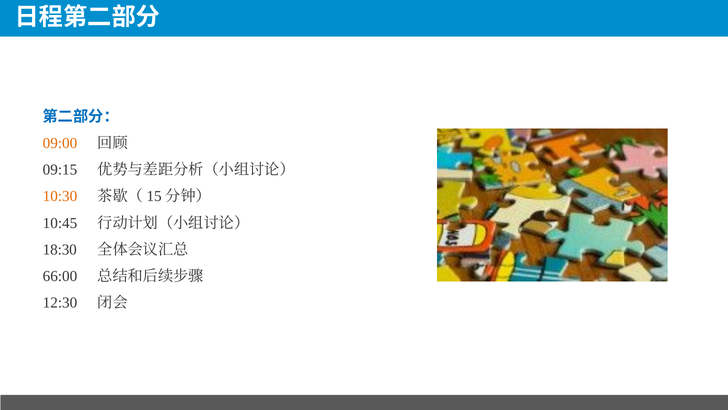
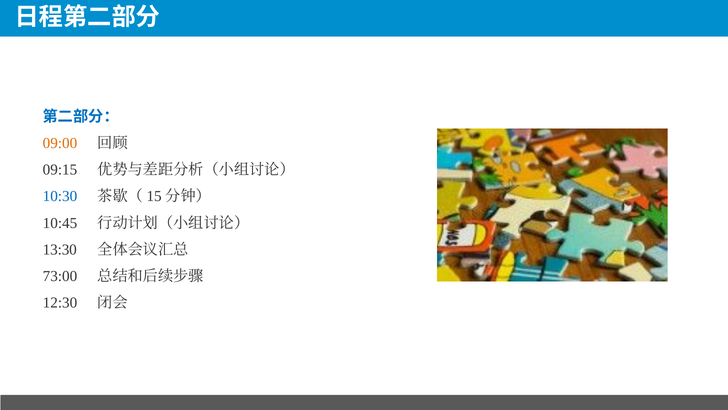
10:30 colour: orange -> blue
18:30: 18:30 -> 13:30
66:00: 66:00 -> 73:00
